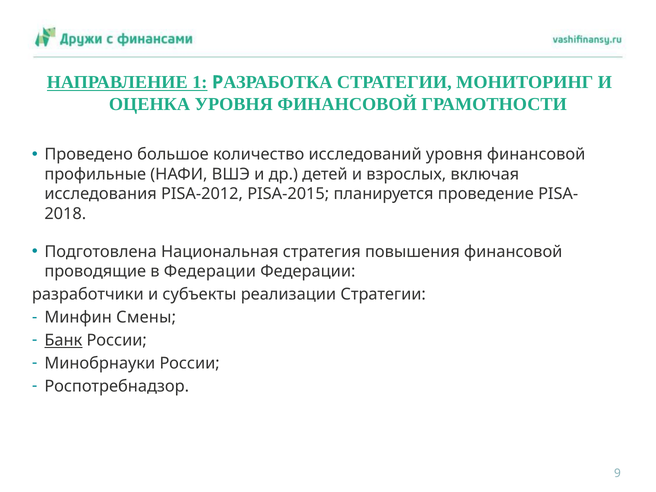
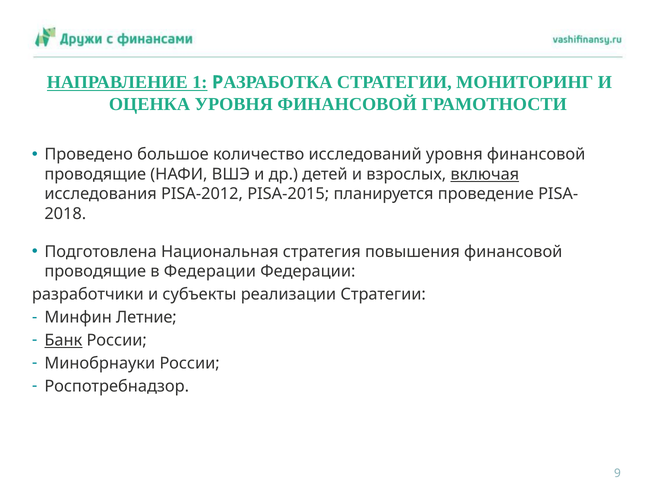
профильные at (95, 174): профильные -> проводящие
включая underline: none -> present
Смены: Смены -> Летние
